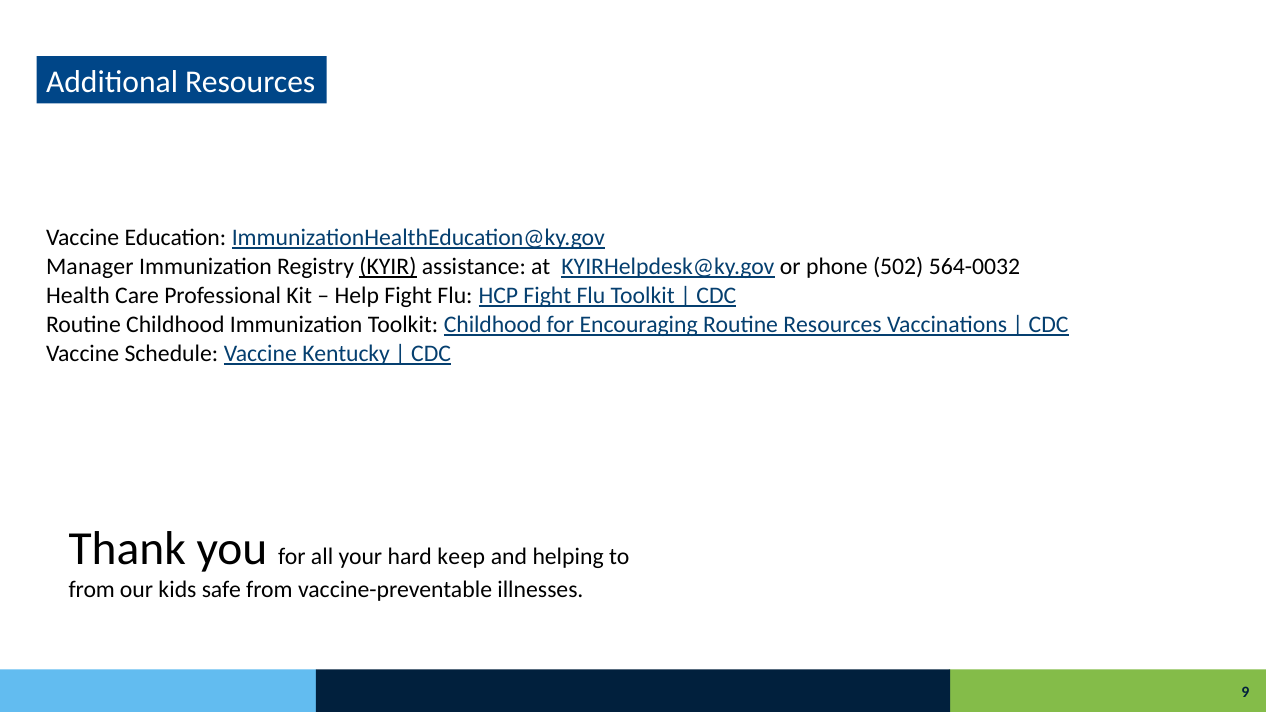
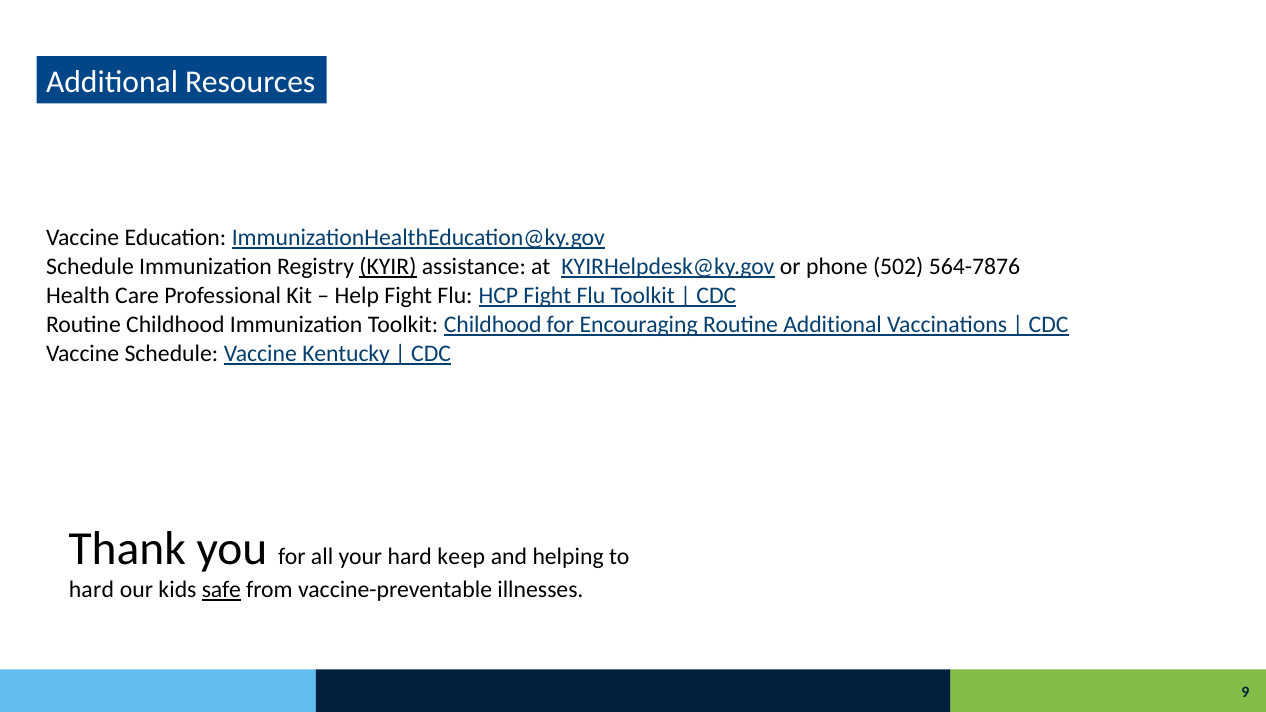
Manager at (90, 267): Manager -> Schedule
564-0032: 564-0032 -> 564-7876
Routine Resources: Resources -> Additional
from at (92, 590): from -> hard
safe underline: none -> present
